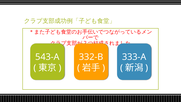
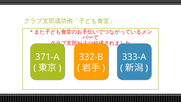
543-A: 543-A -> 371-A
